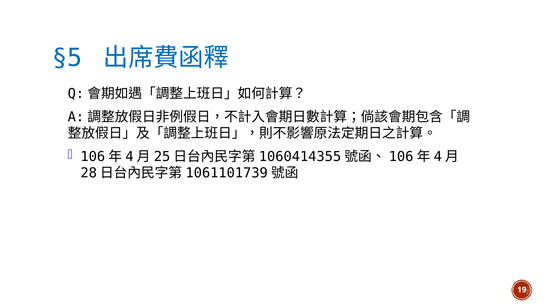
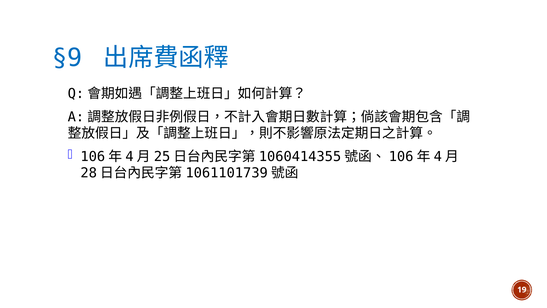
§5: §5 -> §9
